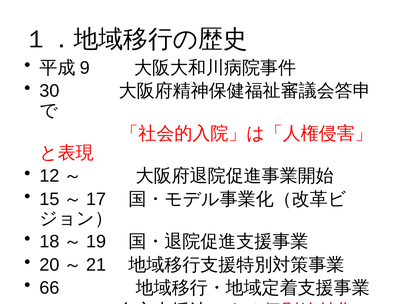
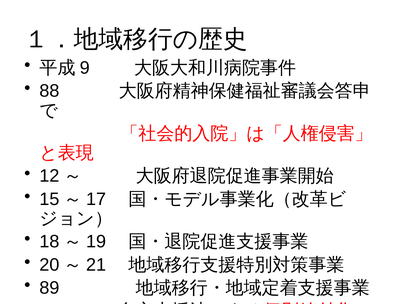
30: 30 -> 88
66: 66 -> 89
